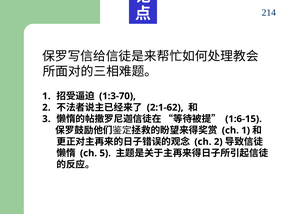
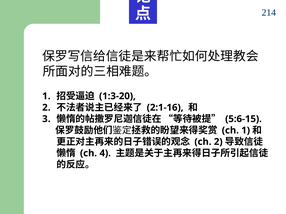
1:3-70: 1:3-70 -> 1:3-20
2:1-62: 2:1-62 -> 2:1-16
1:6-15: 1:6-15 -> 5:6-15
5: 5 -> 4
